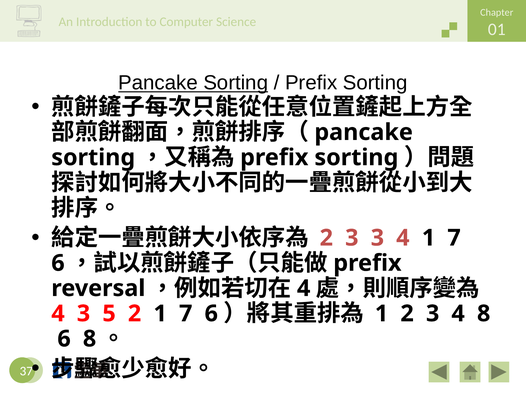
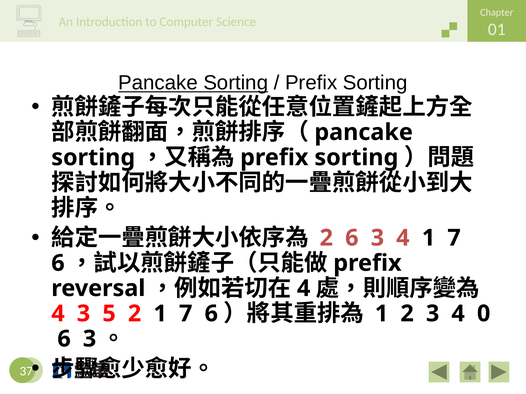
3 at (352, 238): 3 -> 6
4 8: 8 -> 0
8 at (90, 339): 8 -> 3
